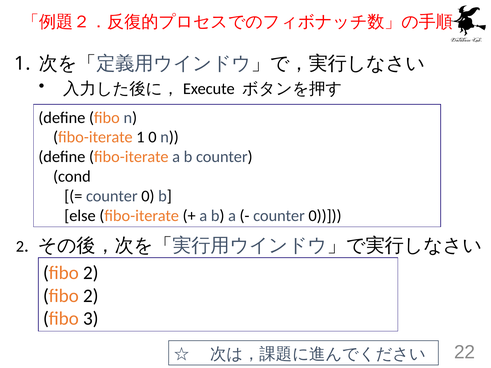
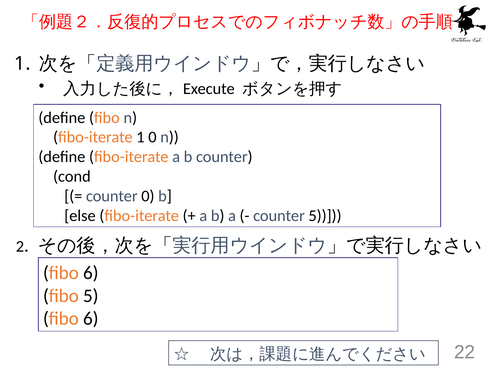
0 at (325, 216): 0 -> 5
2 at (91, 273): 2 -> 6
2 at (91, 296): 2 -> 5
3 at (91, 319): 3 -> 6
